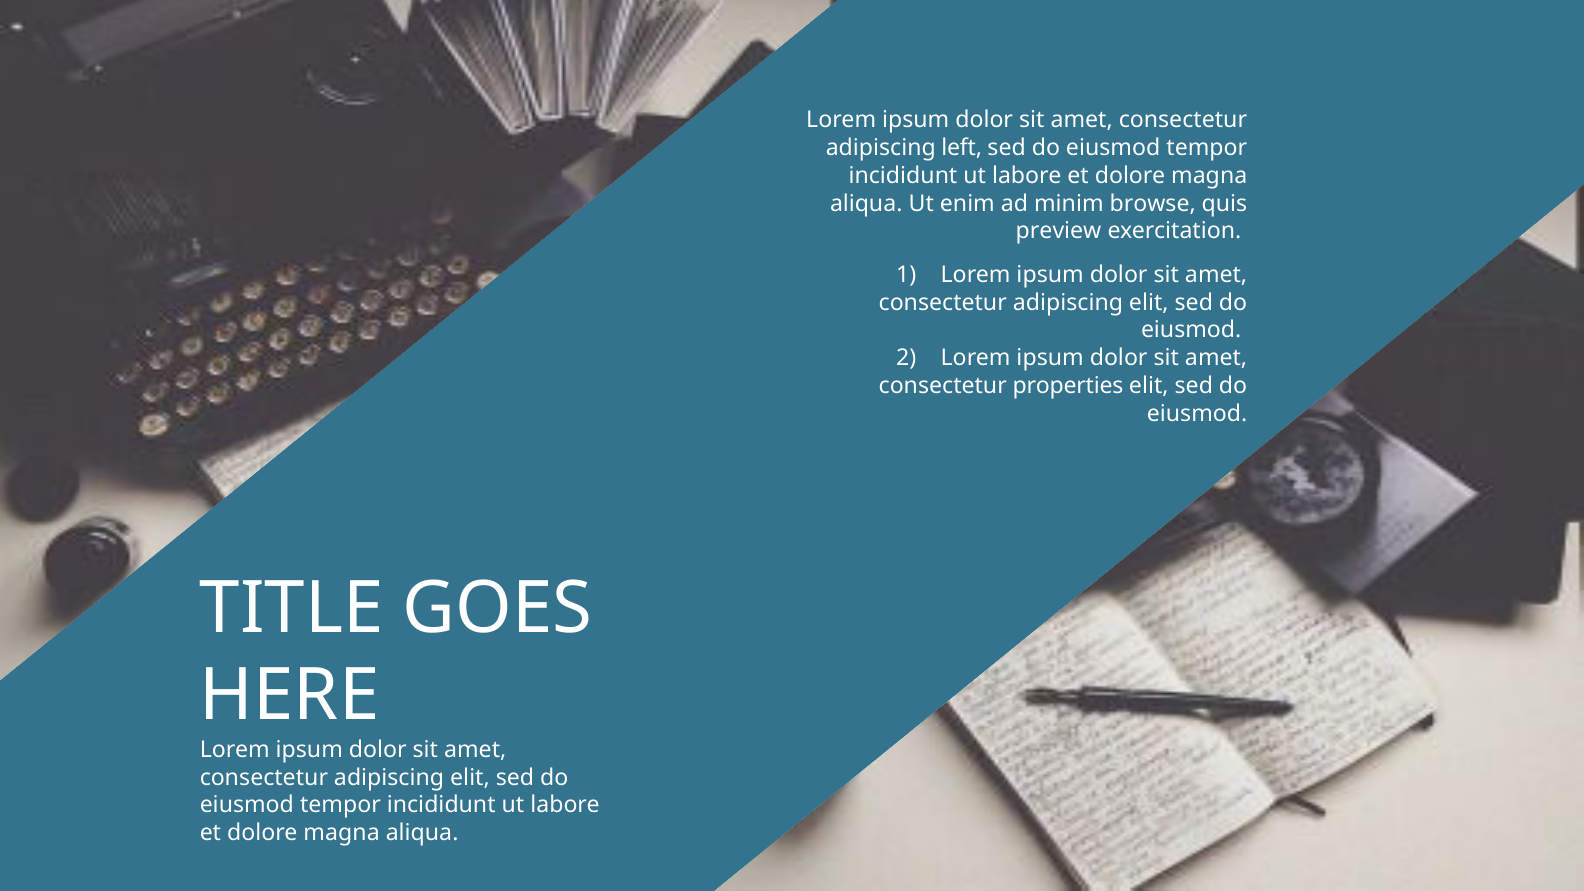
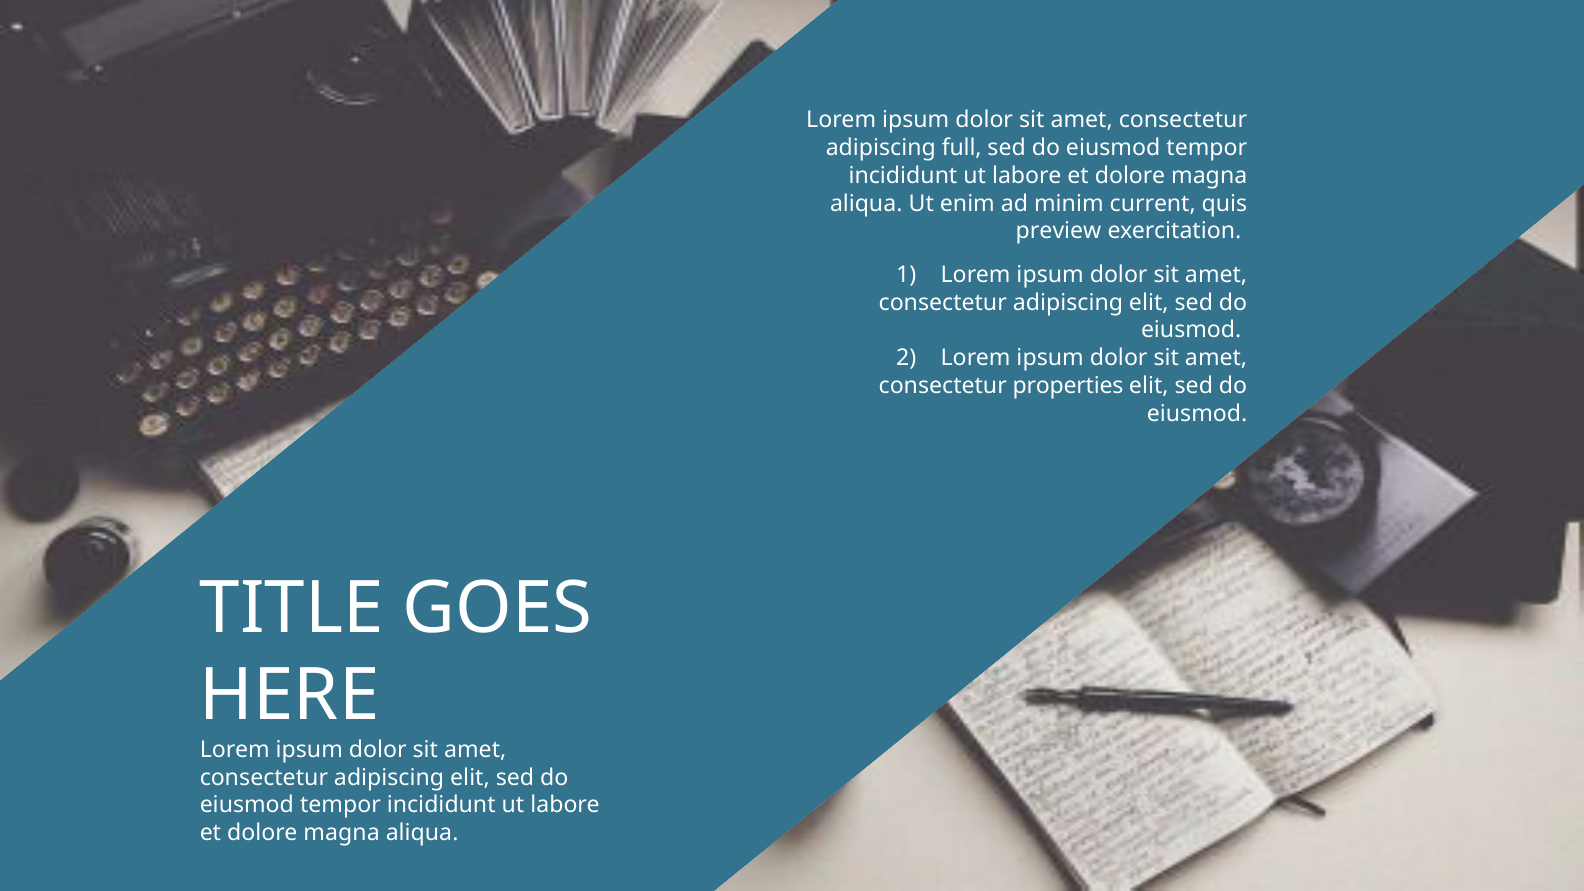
left: left -> full
browse: browse -> current
